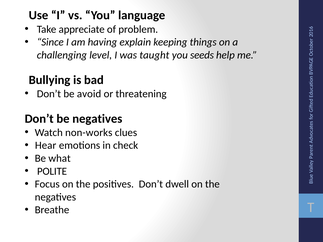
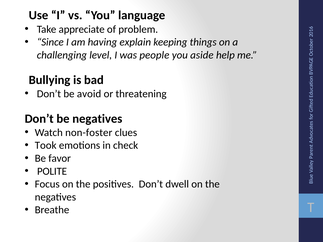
taught: taught -> people
seeds: seeds -> aside
non-works: non-works -> non-foster
Hear: Hear -> Took
what: what -> favor
